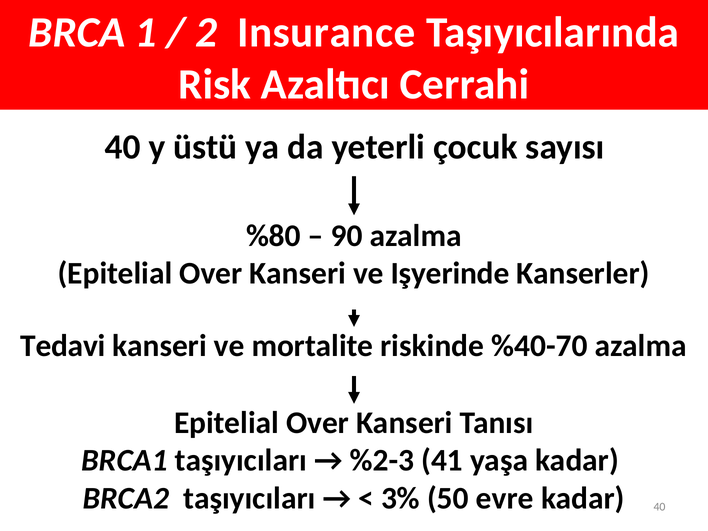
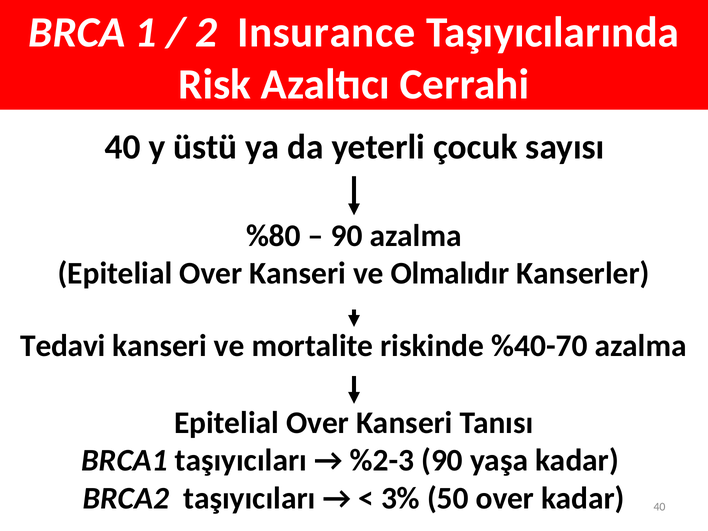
Işyerinde: Işyerinde -> Olmalıdır
%2-3 41: 41 -> 90
50 evre: evre -> over
